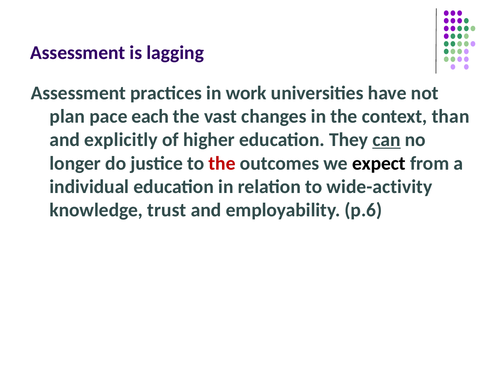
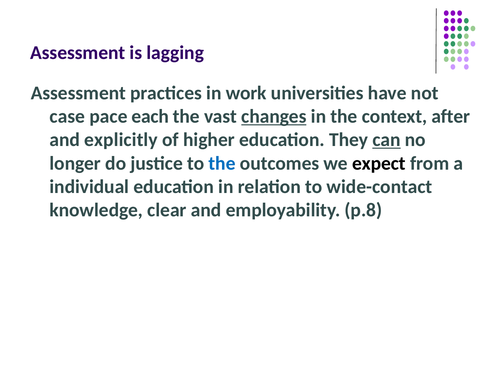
plan: plan -> case
changes underline: none -> present
than: than -> after
the at (222, 163) colour: red -> blue
wide-activity: wide-activity -> wide-contact
trust: trust -> clear
p.6: p.6 -> p.8
